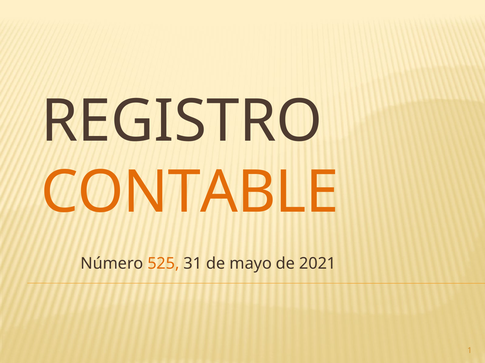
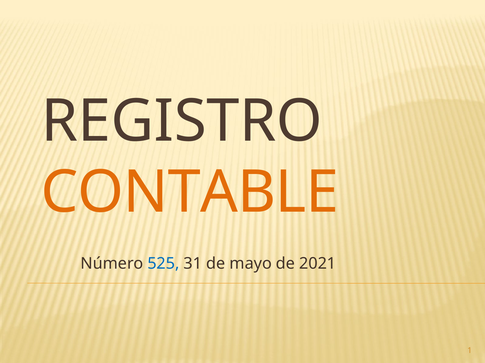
525 colour: orange -> blue
